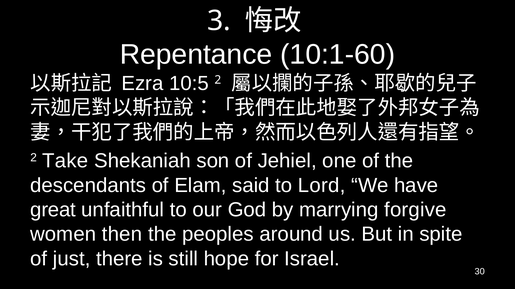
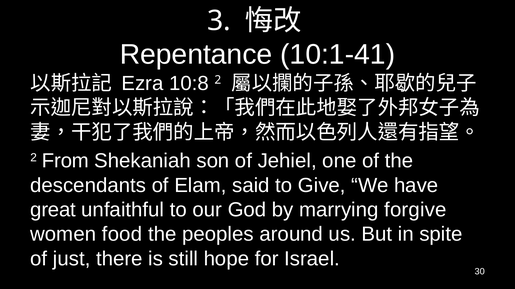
10:1-60: 10:1-60 -> 10:1-41
10:5: 10:5 -> 10:8
Take: Take -> From
Lord: Lord -> Give
then: then -> food
